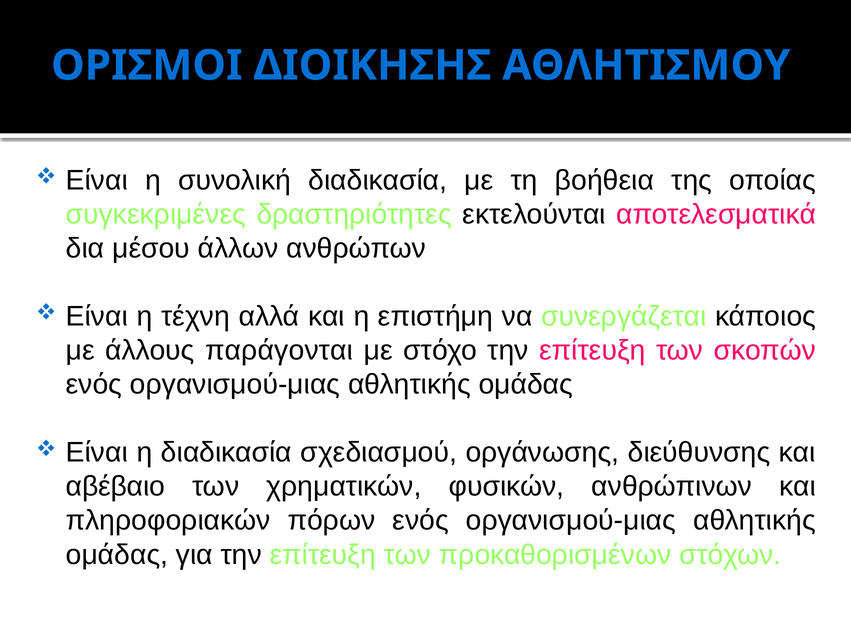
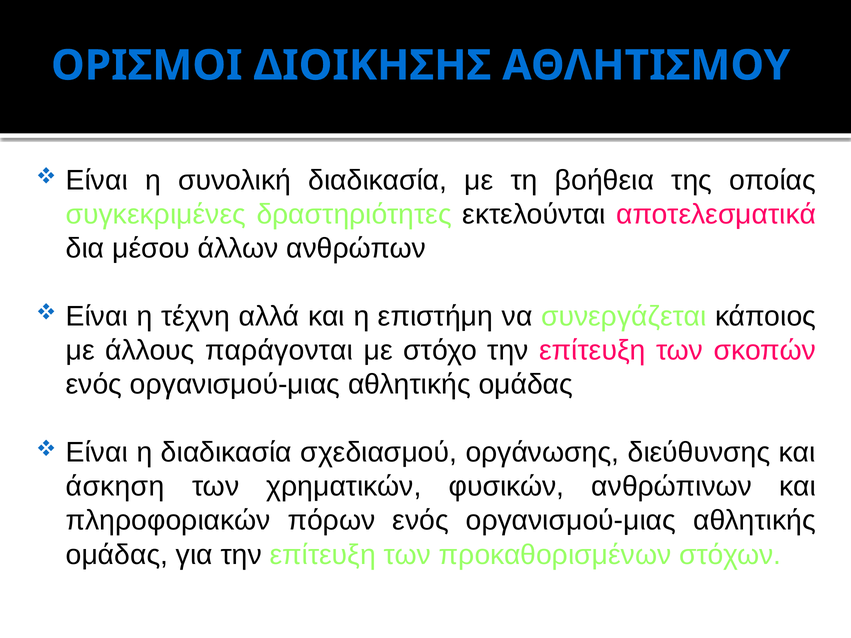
αβέβαιο: αβέβαιο -> άσκηση
